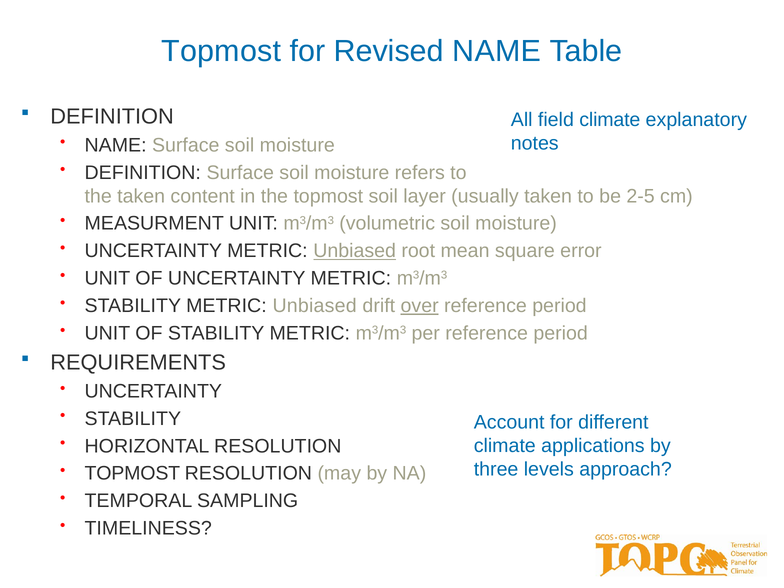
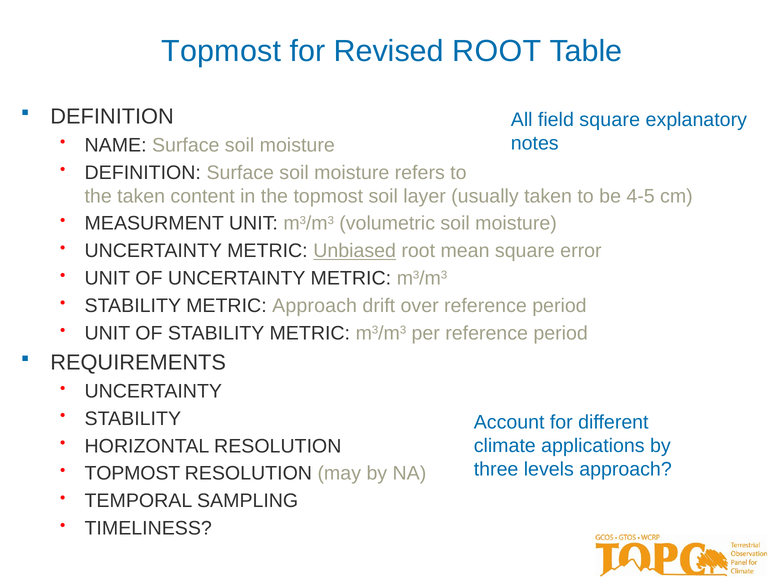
Revised NAME: NAME -> ROOT
field climate: climate -> square
2-5: 2-5 -> 4-5
STABILITY METRIC Unbiased: Unbiased -> Approach
over at (420, 306) underline: present -> none
